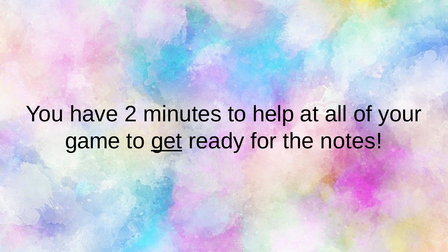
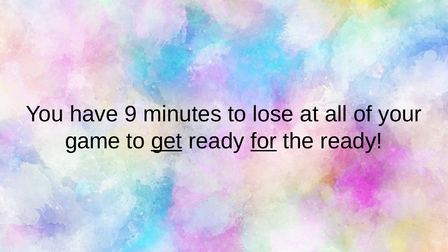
2: 2 -> 9
help: help -> lose
for underline: none -> present
the notes: notes -> ready
